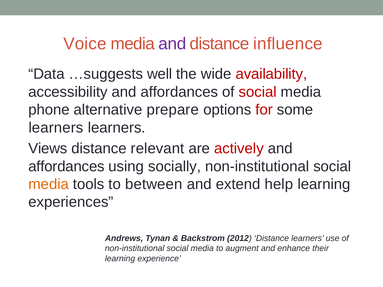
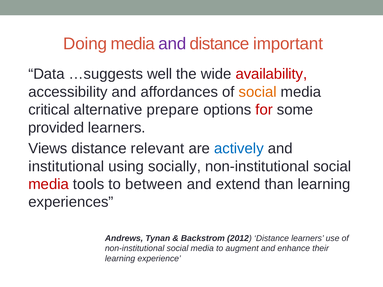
Voice: Voice -> Doing
influence: influence -> important
social at (258, 92) colour: red -> orange
phone: phone -> critical
learners at (56, 128): learners -> provided
actively colour: red -> blue
affordances at (66, 166): affordances -> institutional
media at (49, 184) colour: orange -> red
help: help -> than
